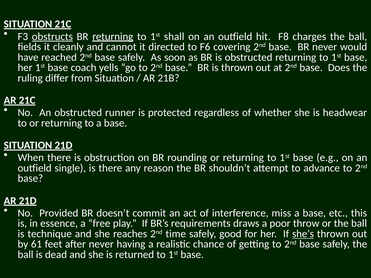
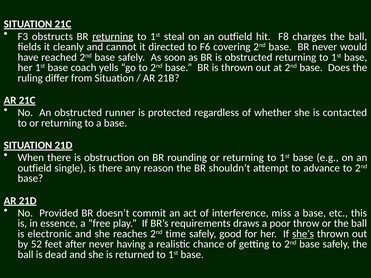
obstructs underline: present -> none
shall: shall -> steal
headwear: headwear -> contacted
technique: technique -> electronic
61: 61 -> 52
